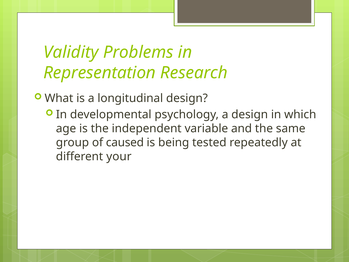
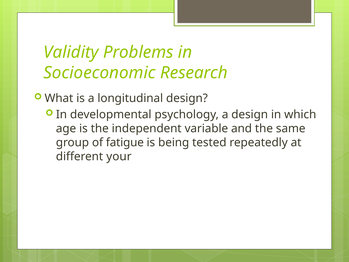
Representation: Representation -> Socioeconomic
caused: caused -> fatigue
